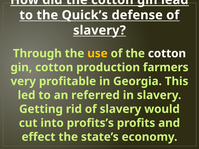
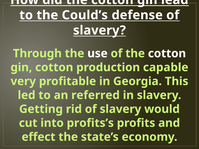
Quick’s: Quick’s -> Could’s
use colour: yellow -> white
farmers: farmers -> capable
